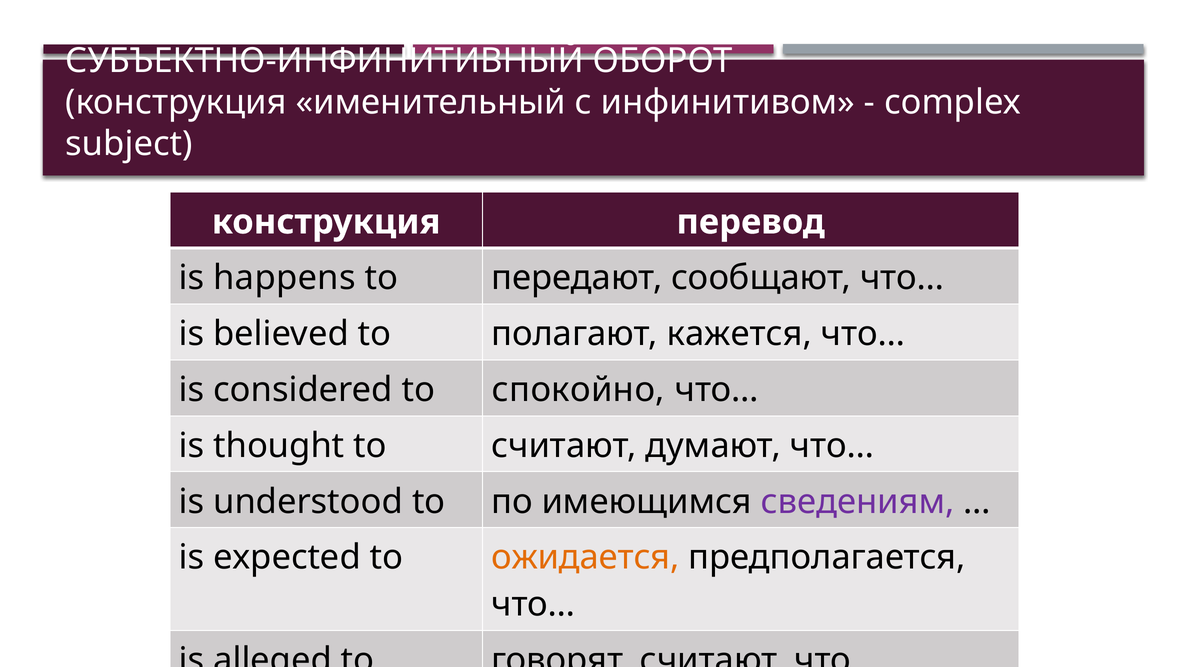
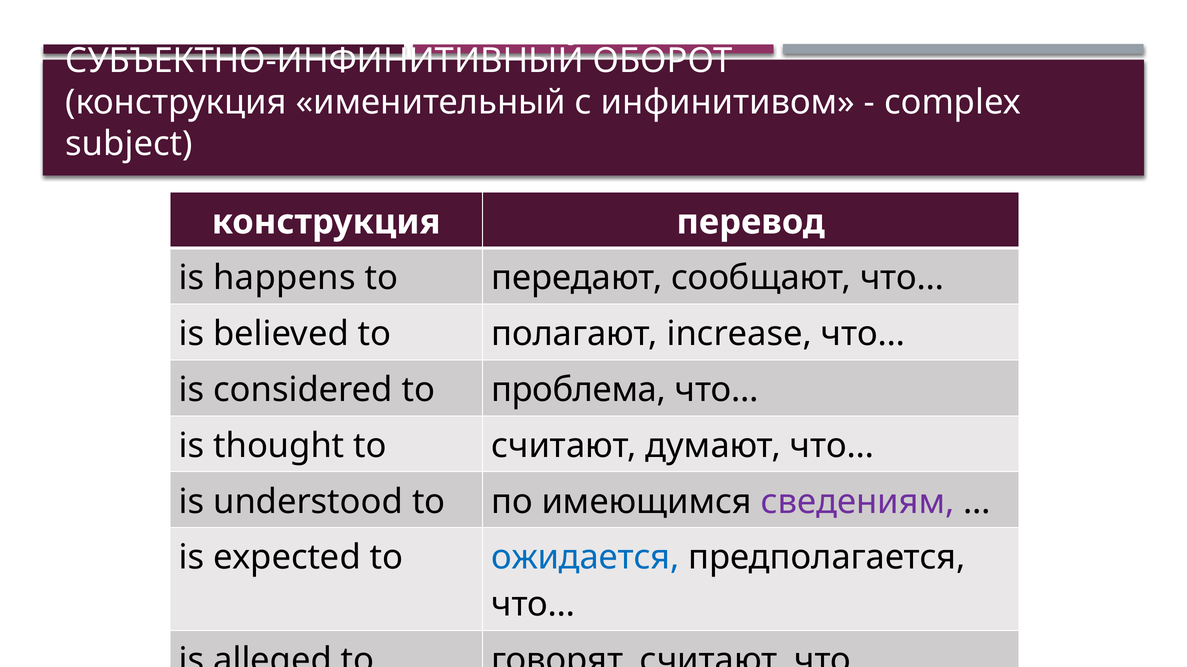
кажется: кажется -> increase
спокойно: спокойно -> проблема
ожидается colour: orange -> blue
